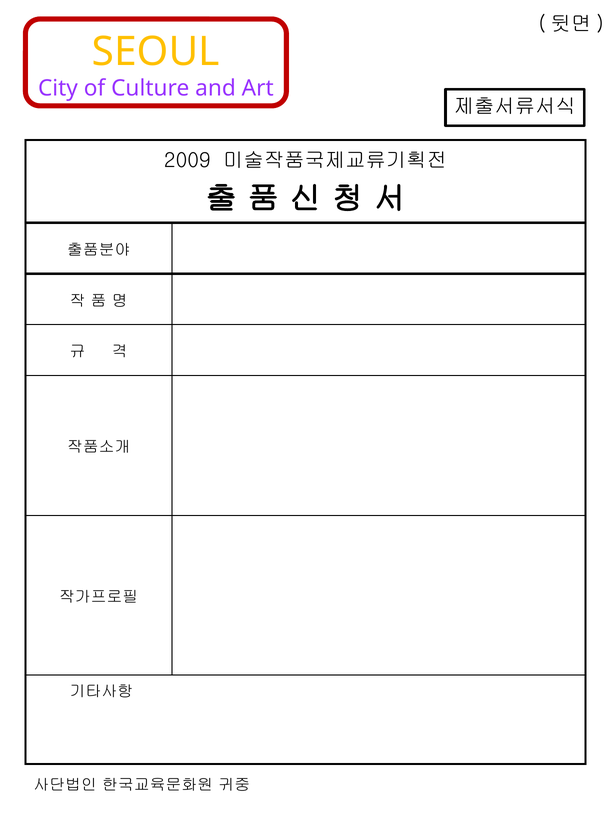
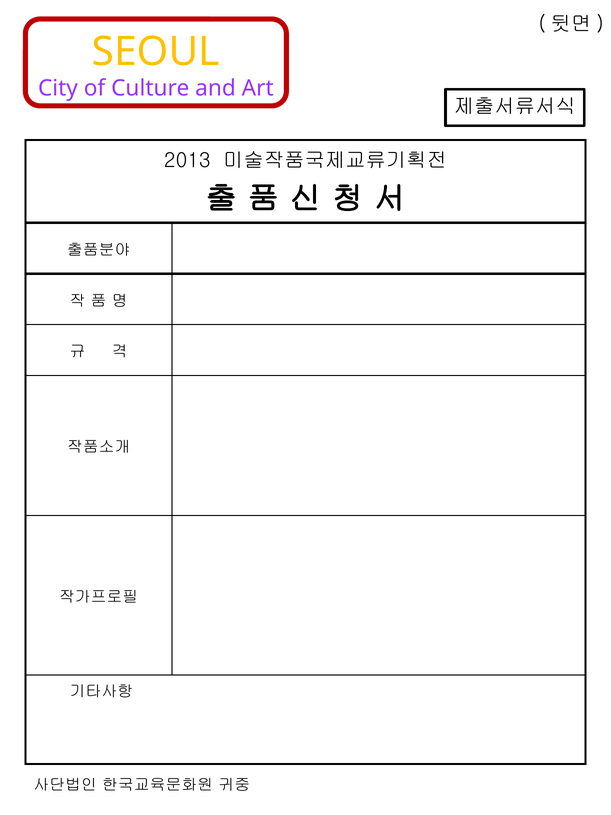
2009: 2009 -> 2013
